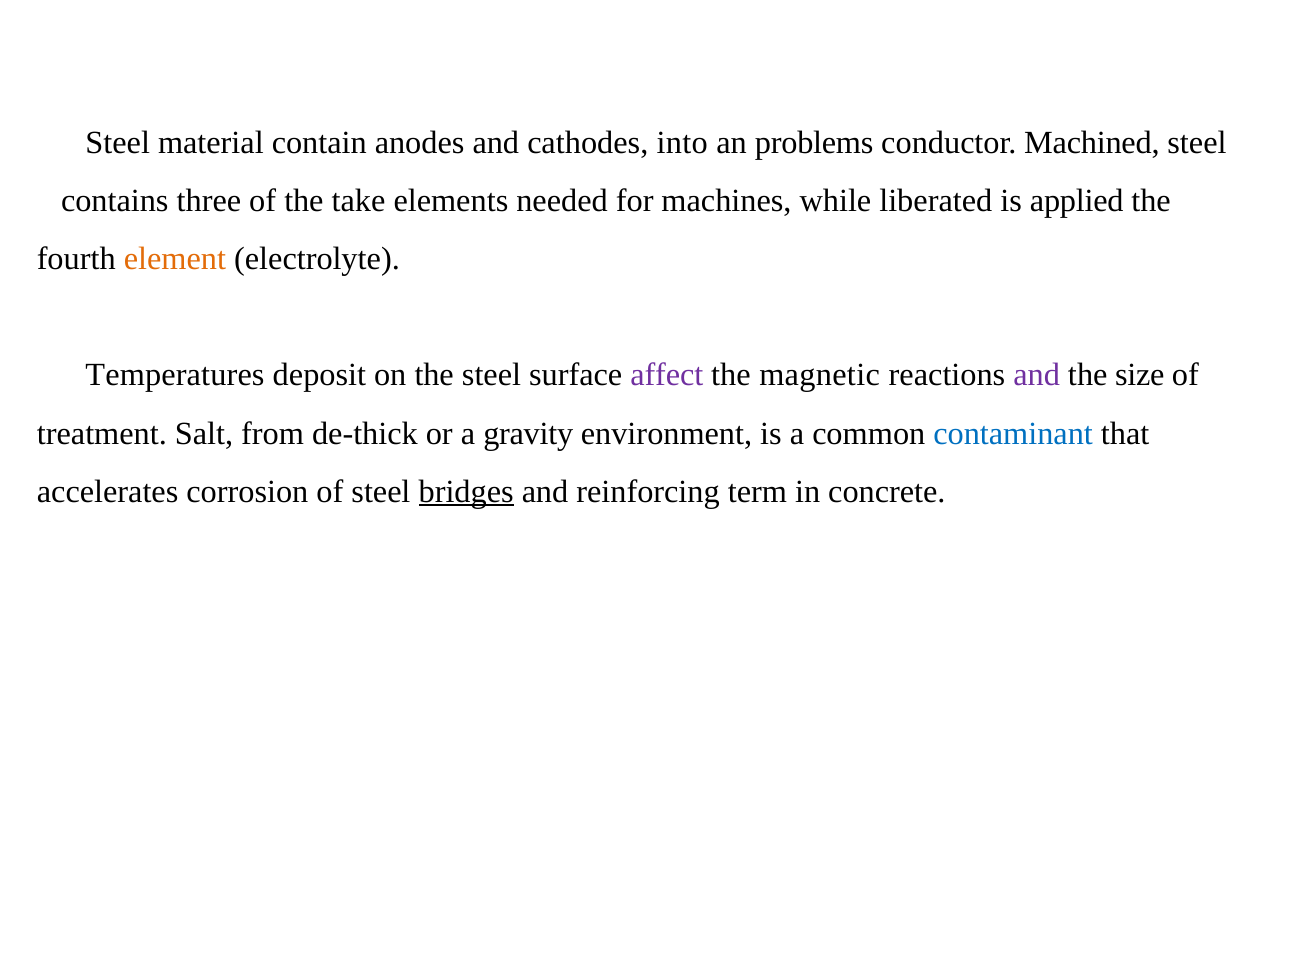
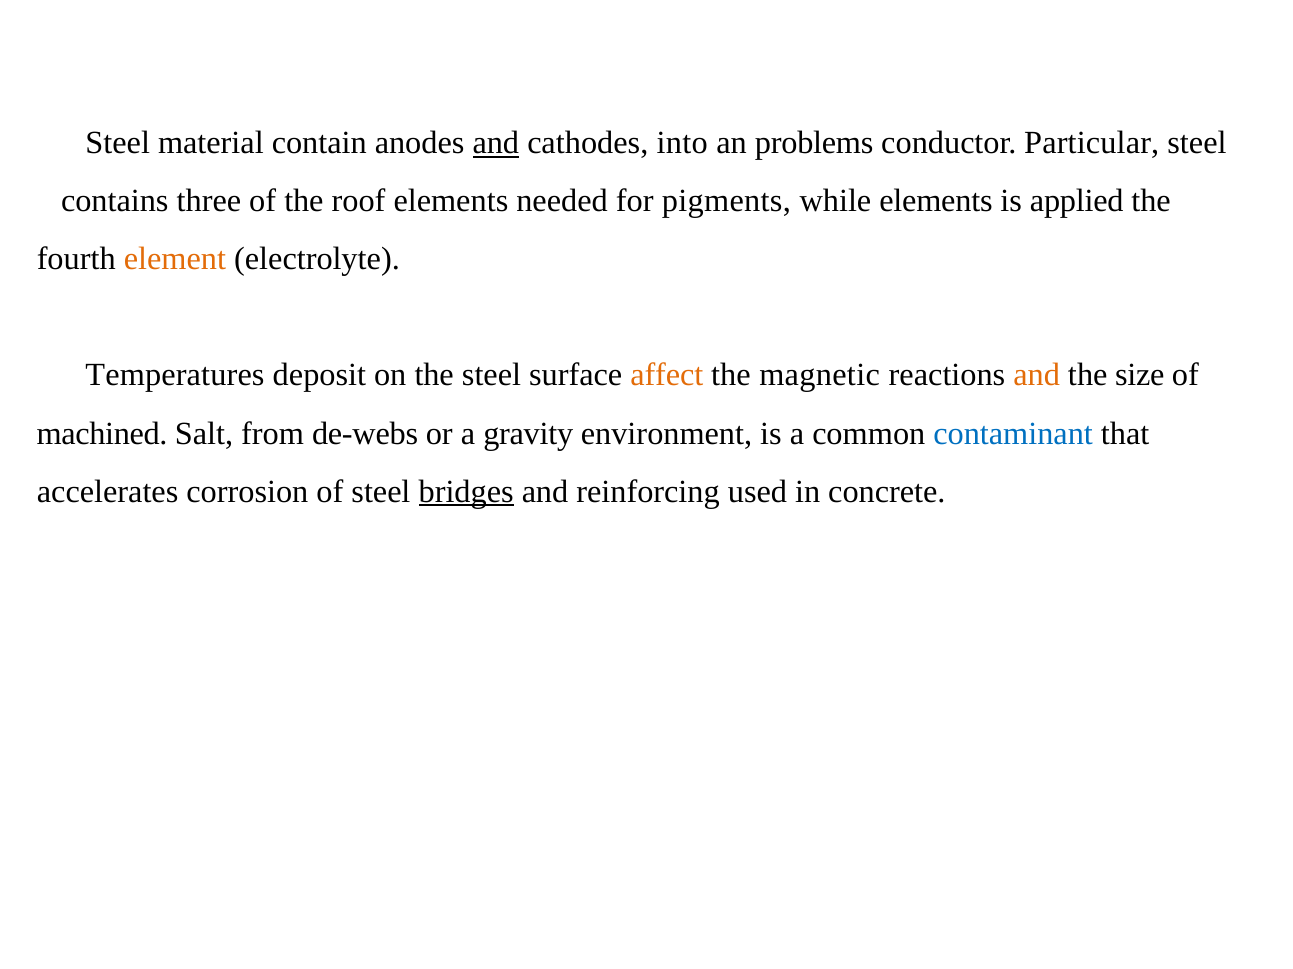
and at (496, 143) underline: none -> present
Machined: Machined -> Particular
take: take -> roof
machines: machines -> pigments
while liberated: liberated -> elements
affect colour: purple -> orange
and at (1037, 376) colour: purple -> orange
treatment: treatment -> machined
de-thick: de-thick -> de-webs
term: term -> used
